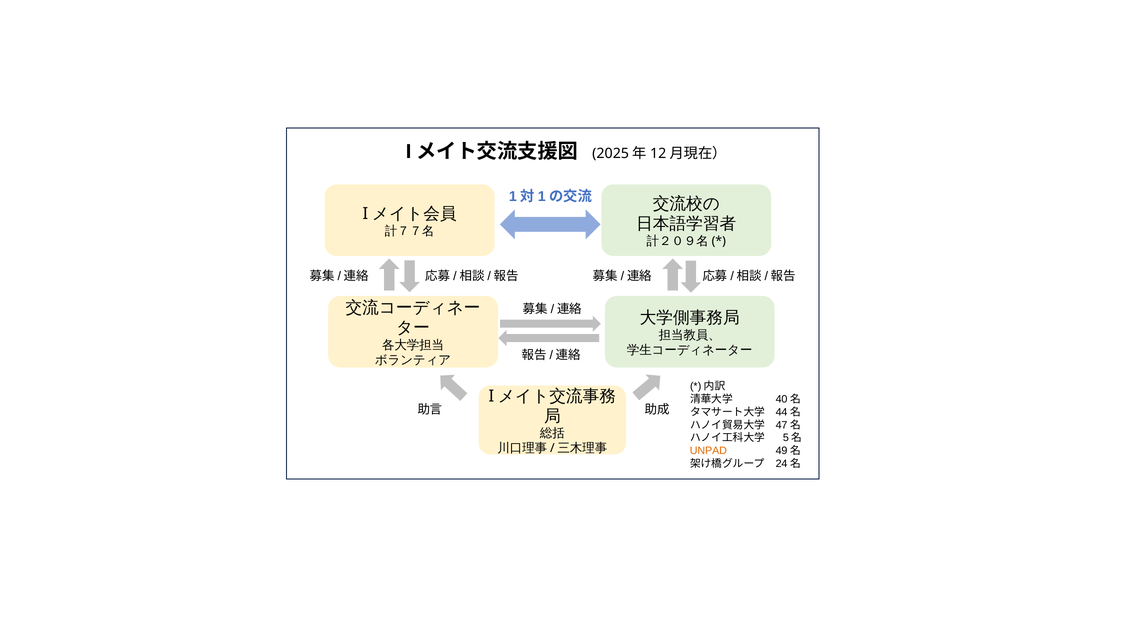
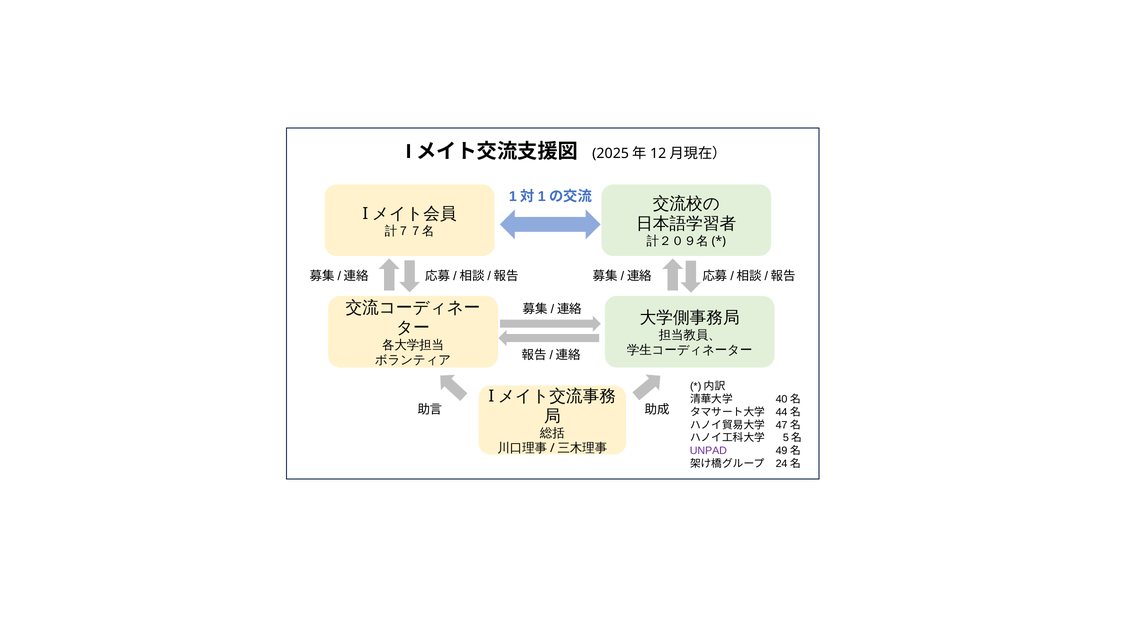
UNPAD colour: orange -> purple
